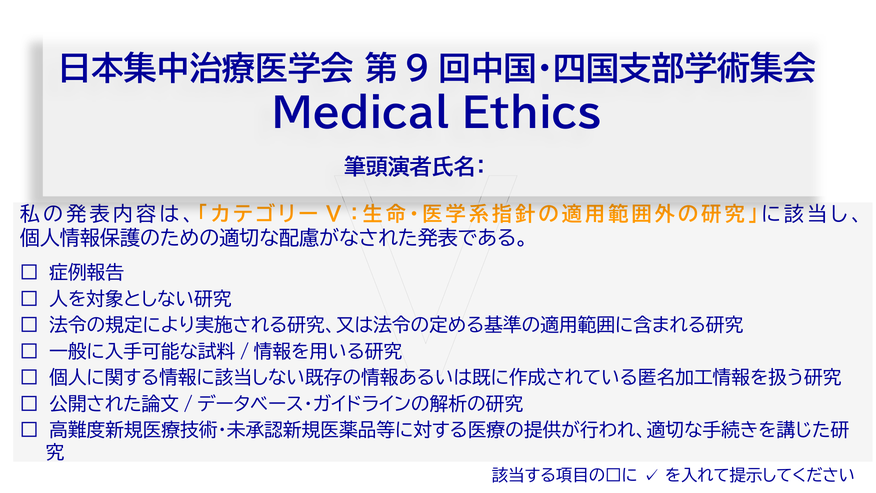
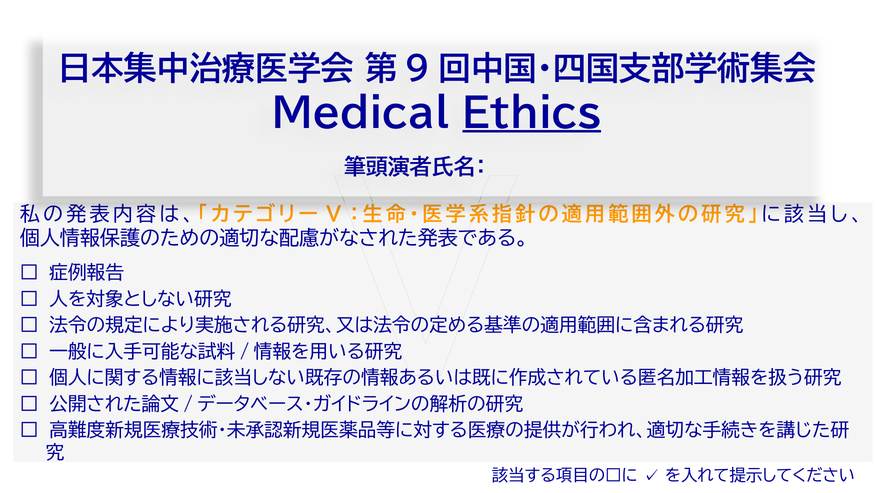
Ethics underline: none -> present
